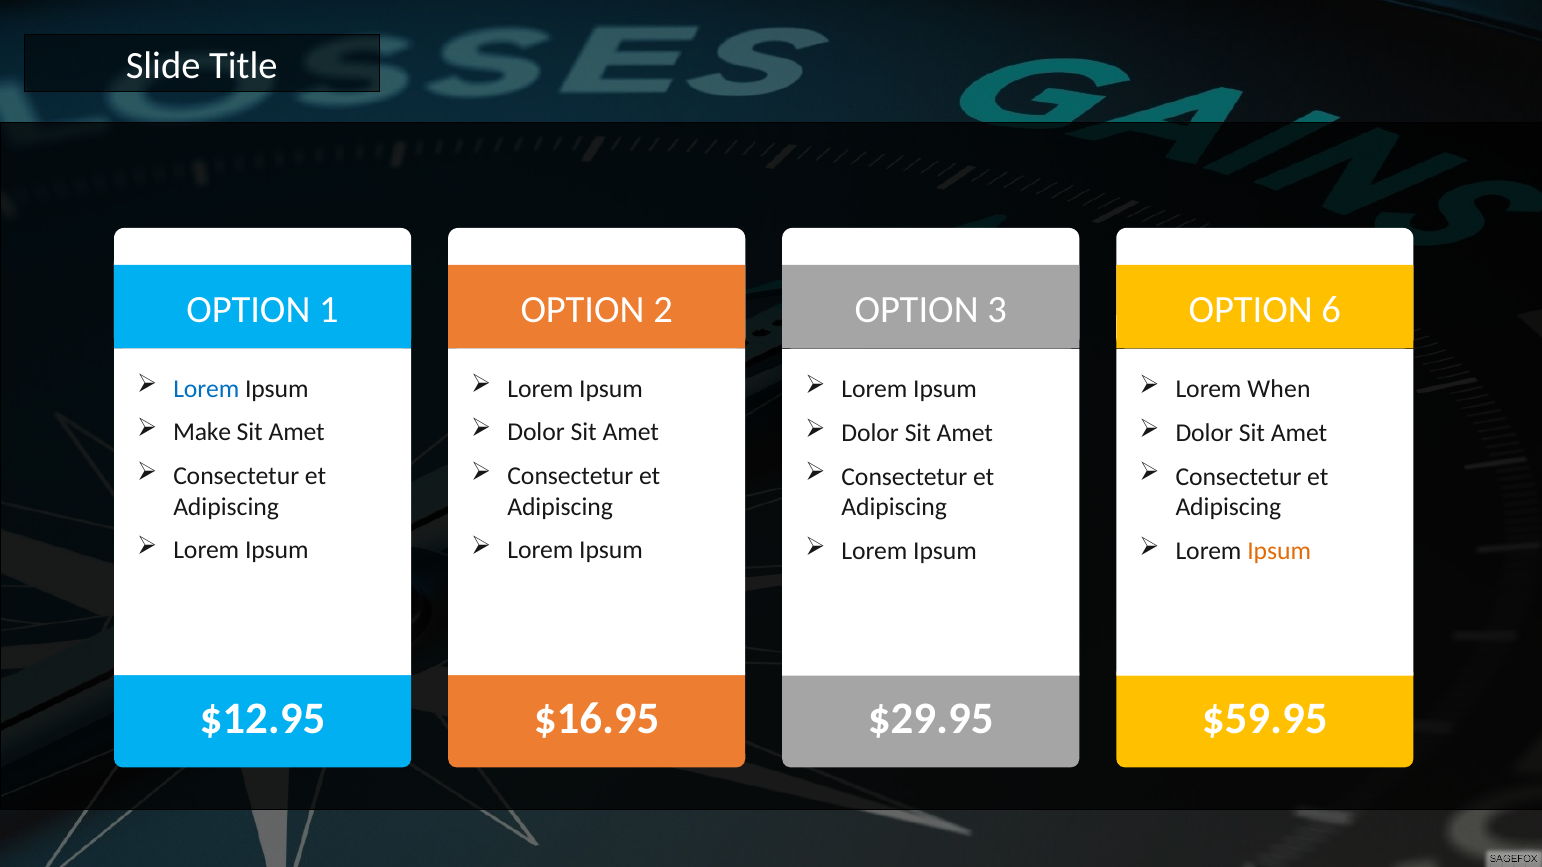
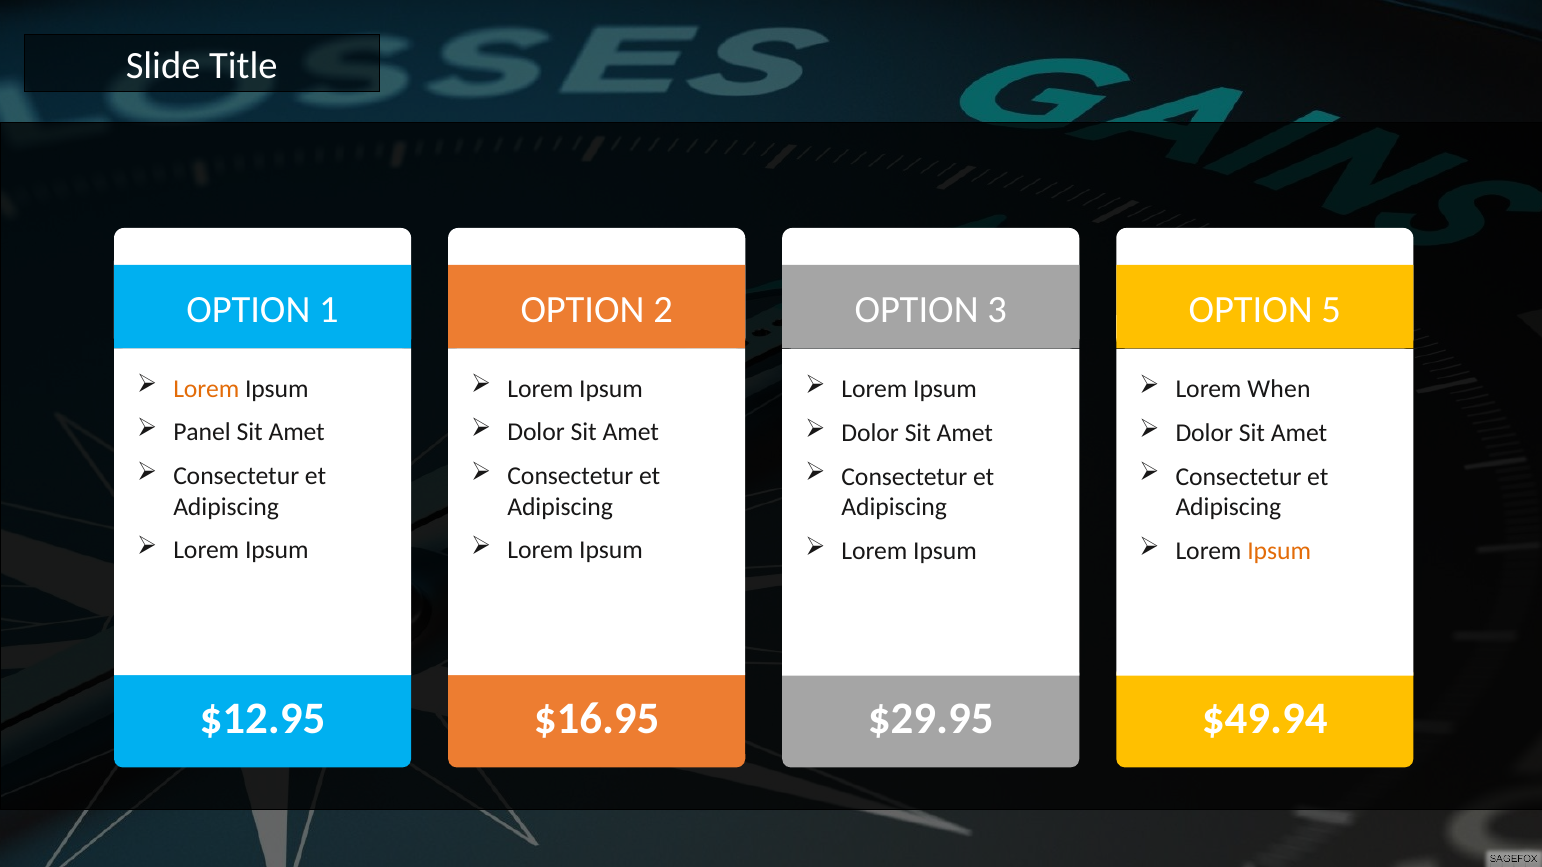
6: 6 -> 5
Lorem at (206, 389) colour: blue -> orange
Make: Make -> Panel
$59.95: $59.95 -> $49.94
